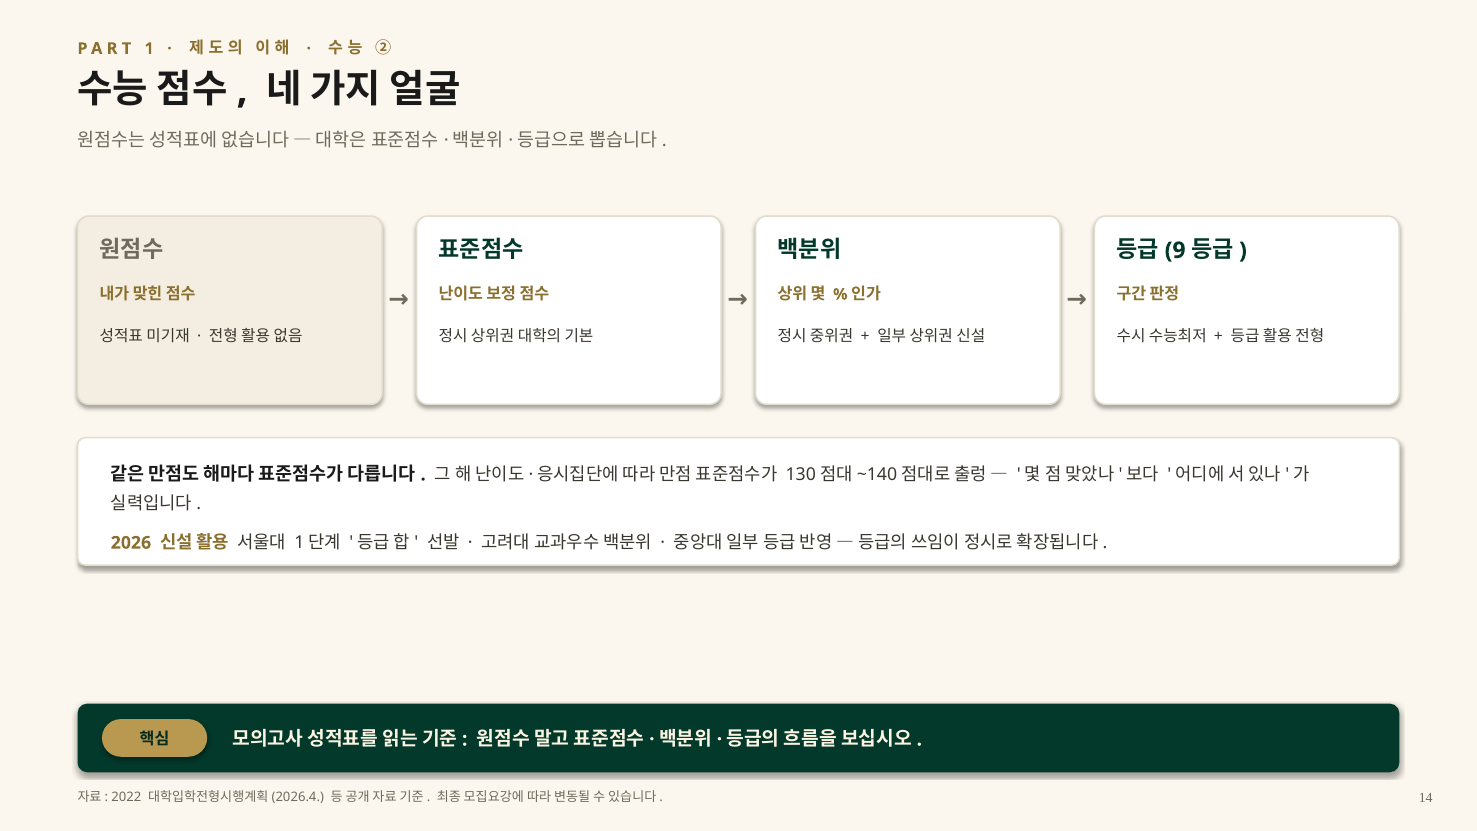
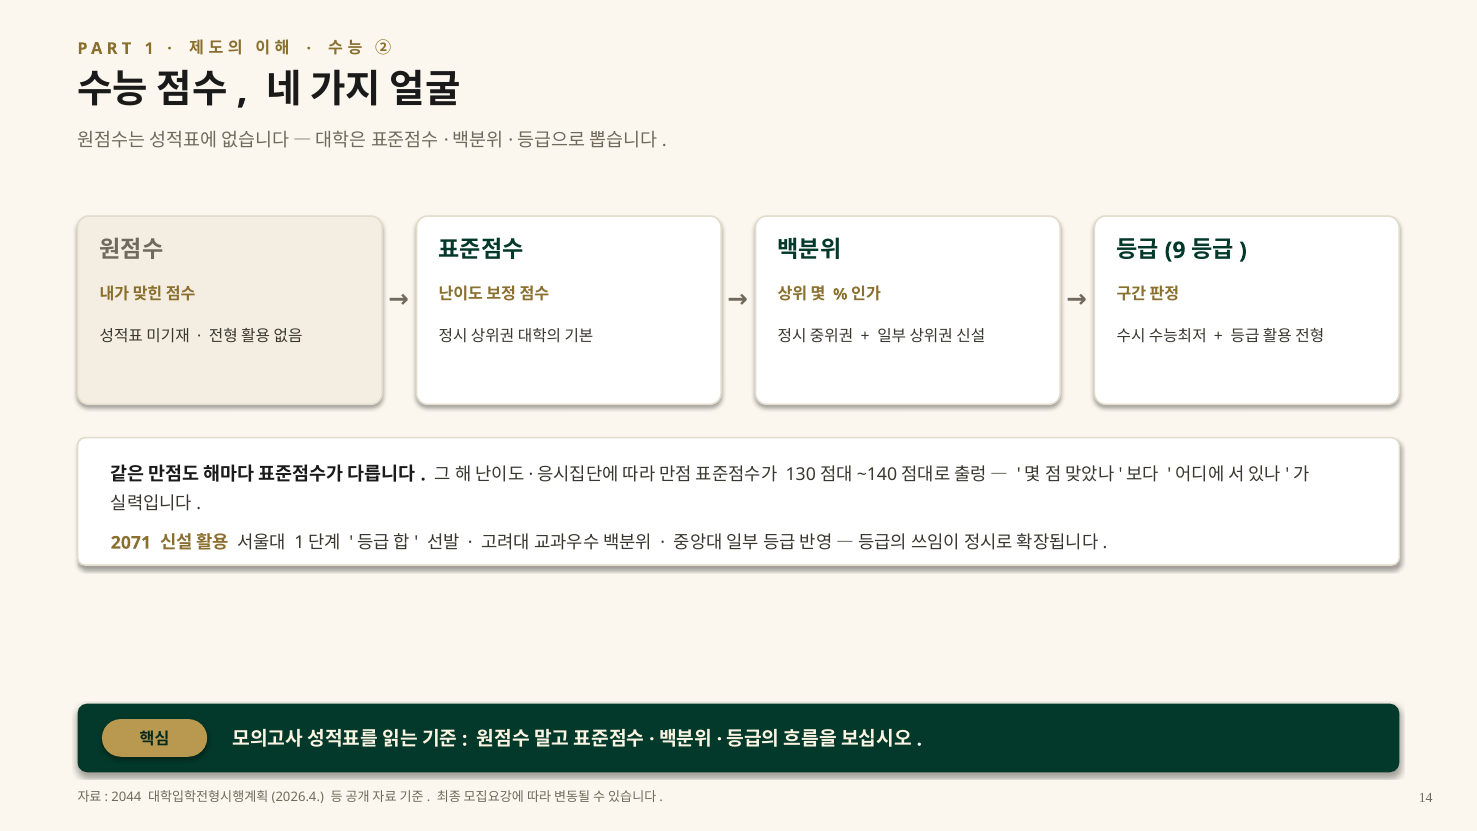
2026: 2026 -> 2071
2022: 2022 -> 2044
